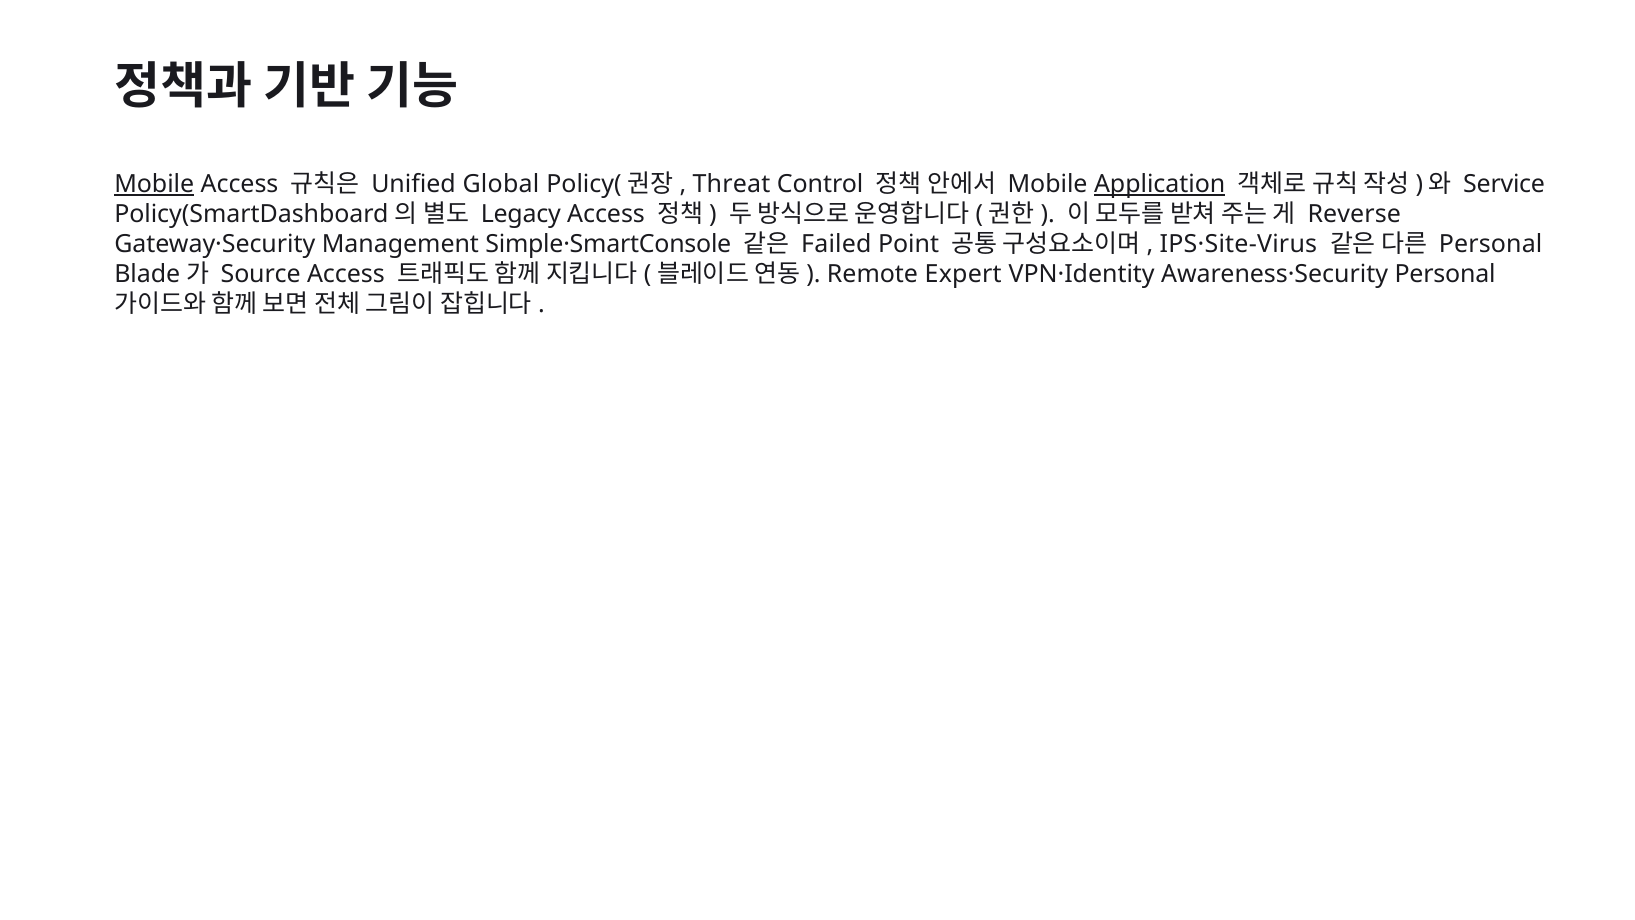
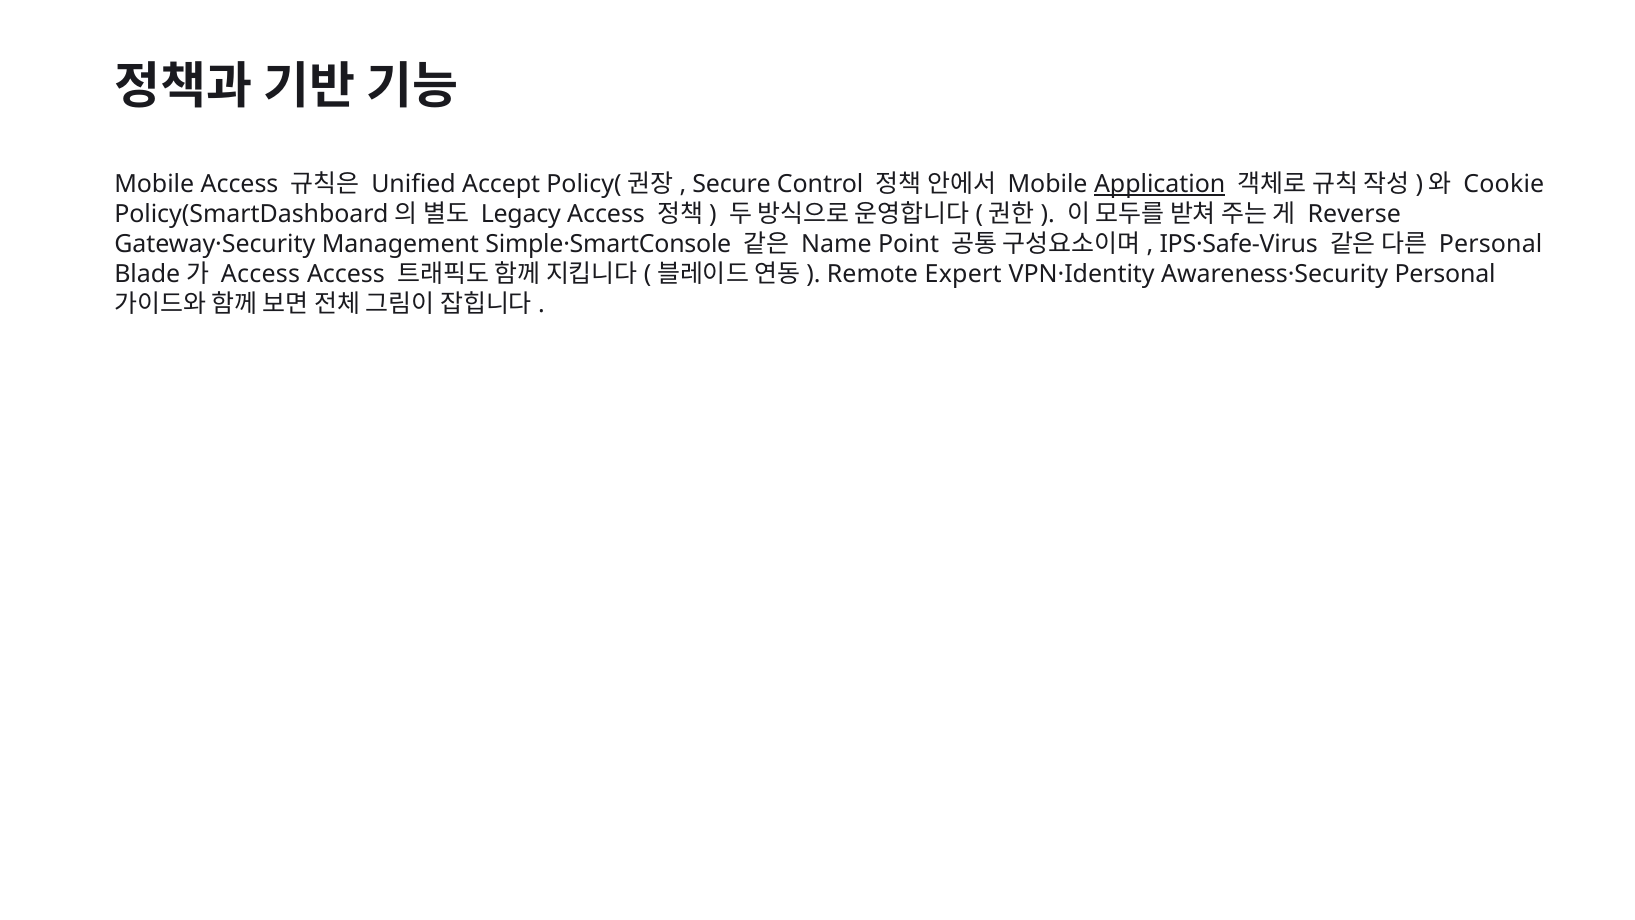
Mobile at (154, 184) underline: present -> none
Global: Global -> Accept
Threat: Threat -> Secure
Service: Service -> Cookie
Failed: Failed -> Name
IPS·Site-Virus: IPS·Site-Virus -> IPS·Safe-Virus
Source at (261, 274): Source -> Access
